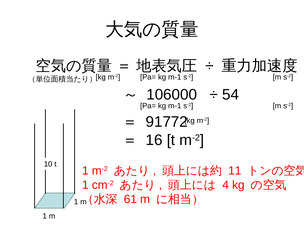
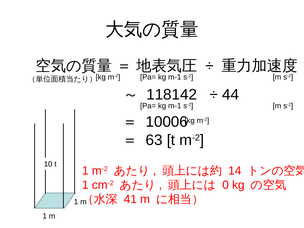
106000: 106000 -> 118142
54: 54 -> 44
91772: 91772 -> 10006
16: 16 -> 63
11: 11 -> 14
4: 4 -> 0
61: 61 -> 41
